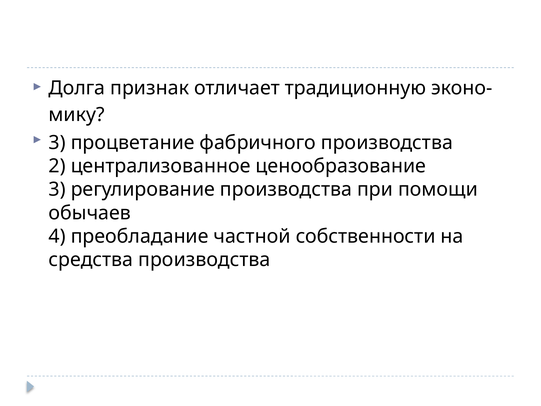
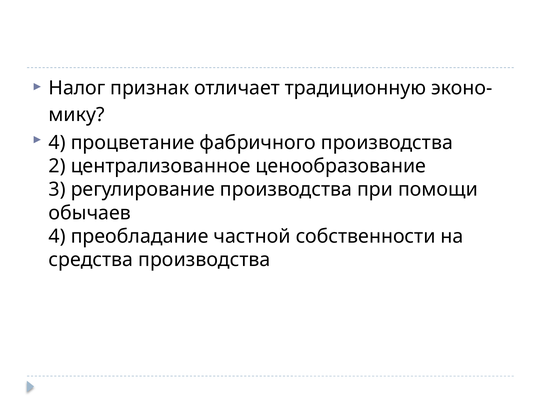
Долга: Долга -> Налог
3 at (57, 143): 3 -> 4
